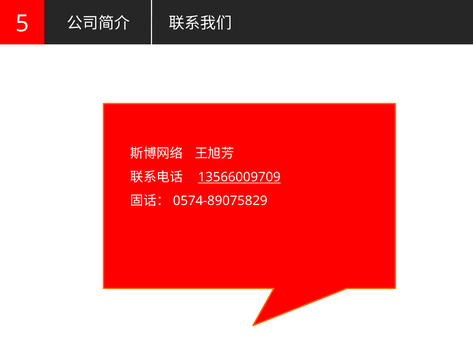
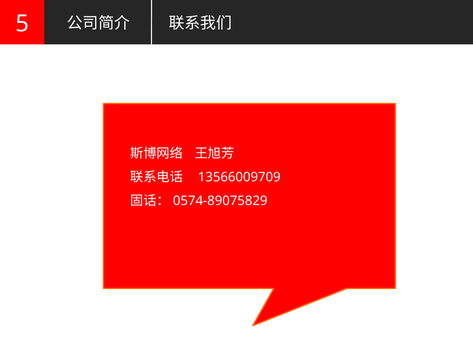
13566009709 underline: present -> none
